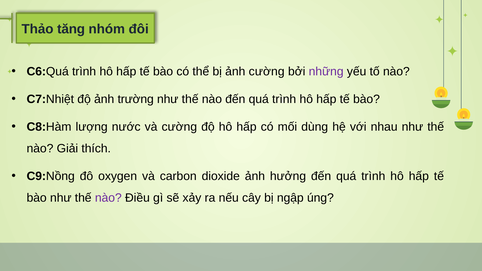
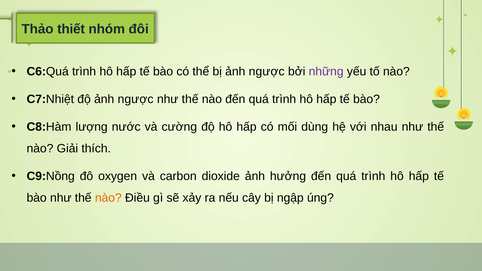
tăng: tăng -> thiết
bị ảnh cường: cường -> ngược
độ ảnh trường: trường -> ngược
nào at (108, 198) colour: purple -> orange
